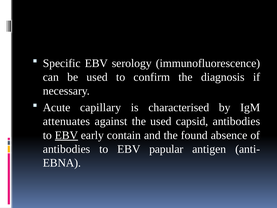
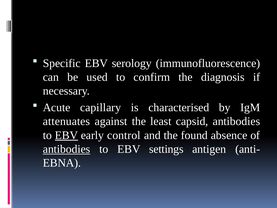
the used: used -> least
contain: contain -> control
antibodies at (67, 149) underline: none -> present
papular: papular -> settings
